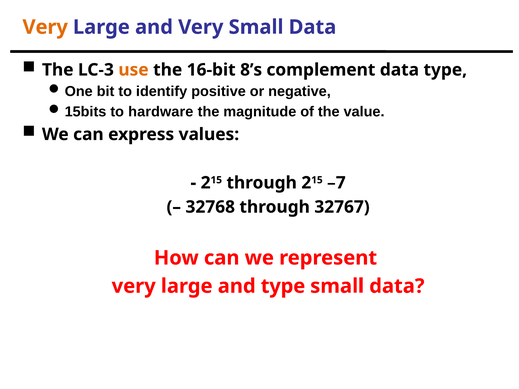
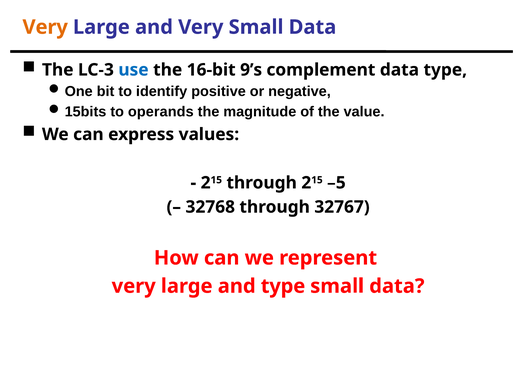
use colour: orange -> blue
8’s: 8’s -> 9’s
hardware: hardware -> operands
–7: –7 -> –5
